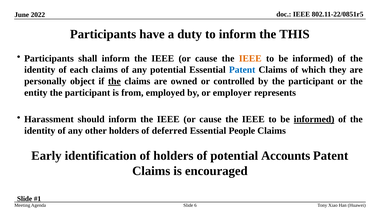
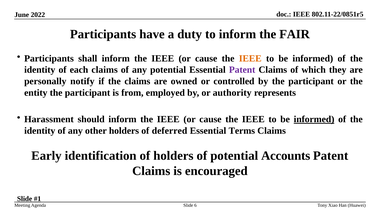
THIS: THIS -> FAIR
Patent at (242, 70) colour: blue -> purple
object: object -> notify
the at (114, 81) underline: present -> none
employer: employer -> authority
People: People -> Terms
